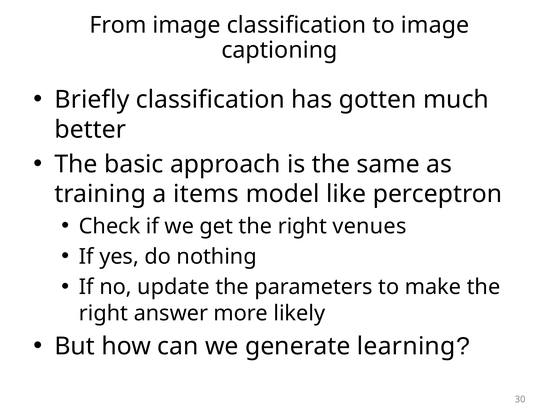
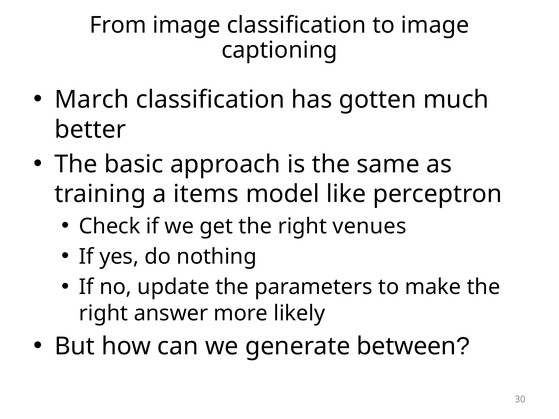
Briefly: Briefly -> March
learning: learning -> between
